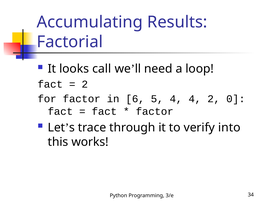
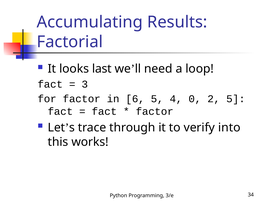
call: call -> last
2 at (85, 84): 2 -> 3
4 4: 4 -> 0
2 0: 0 -> 5
